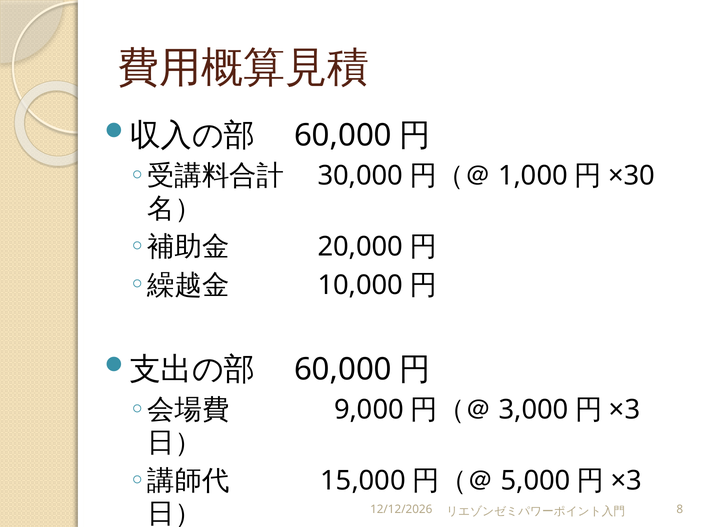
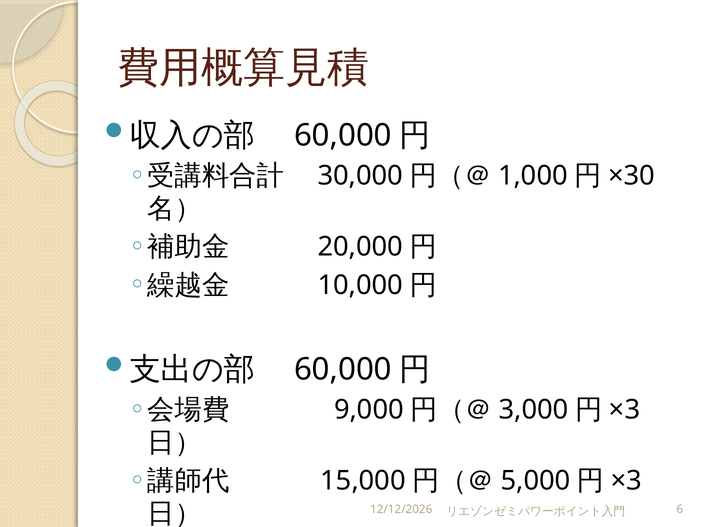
8: 8 -> 6
